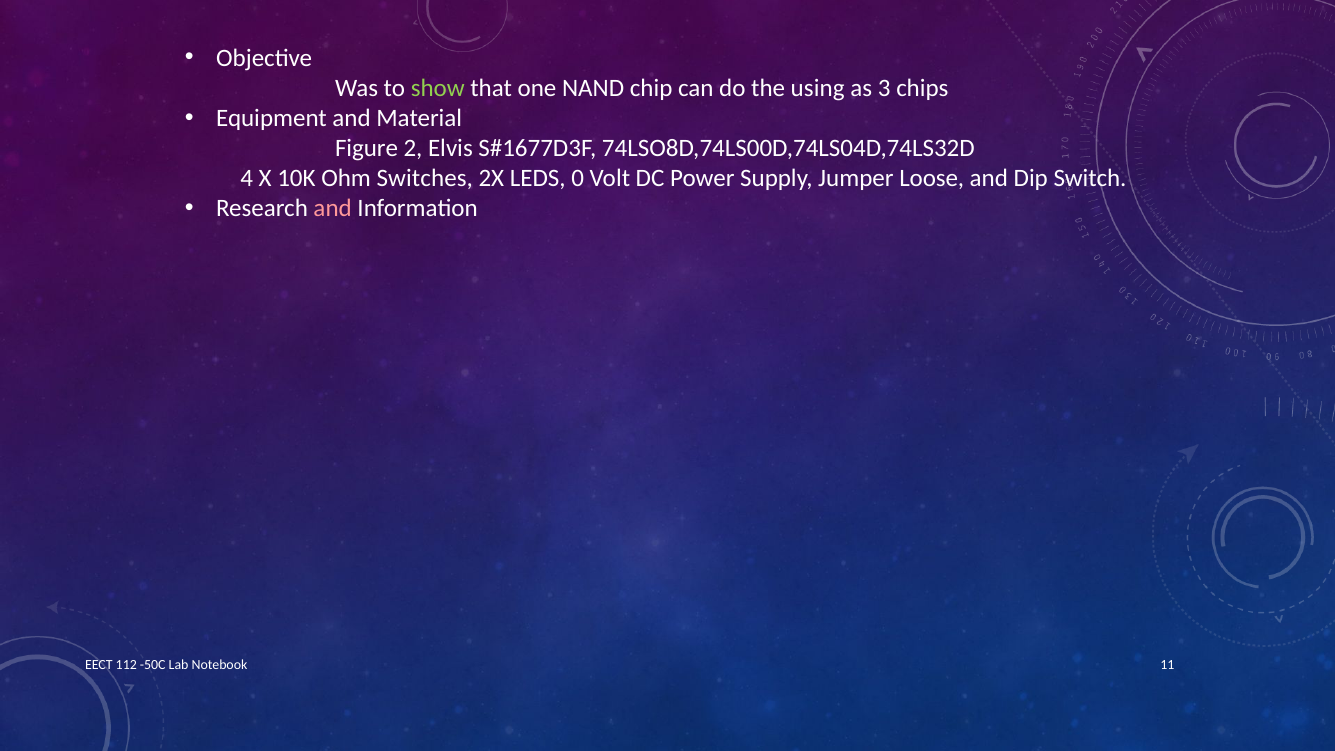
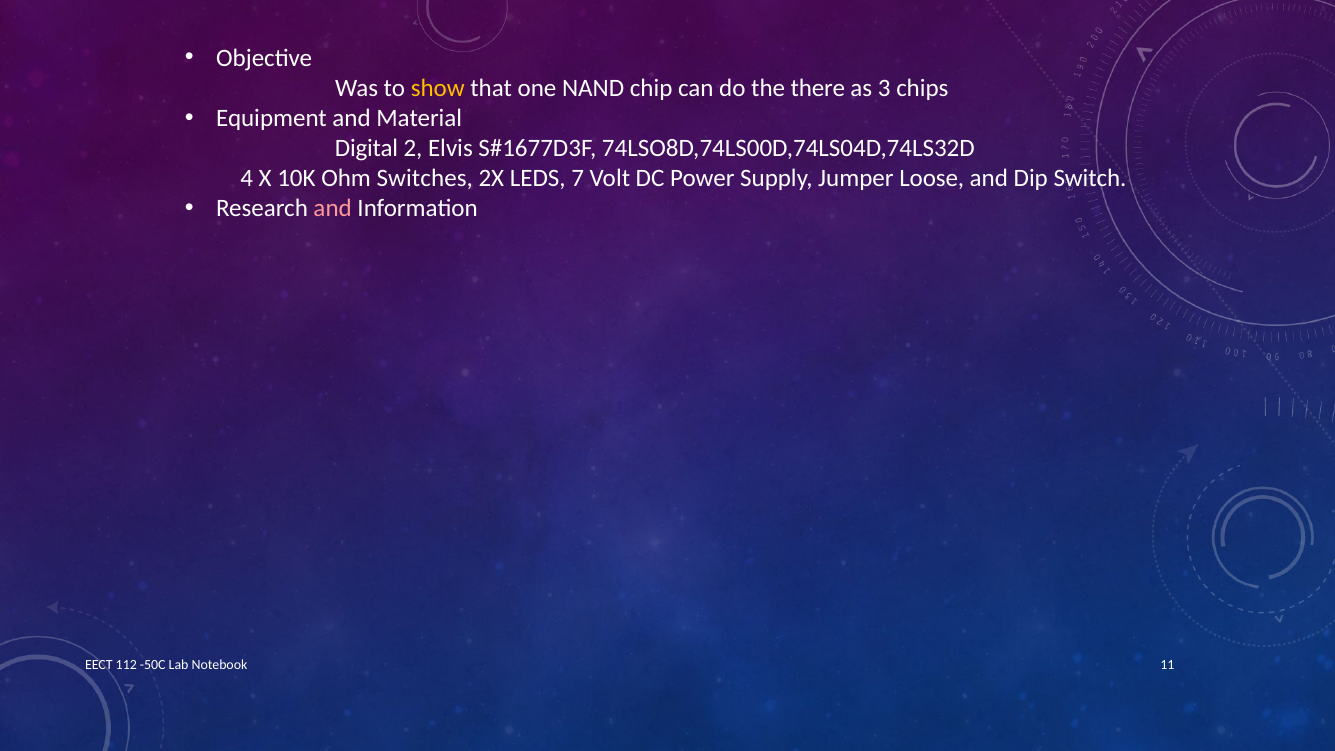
show colour: light green -> yellow
using: using -> there
Figure: Figure -> Digital
0: 0 -> 7
